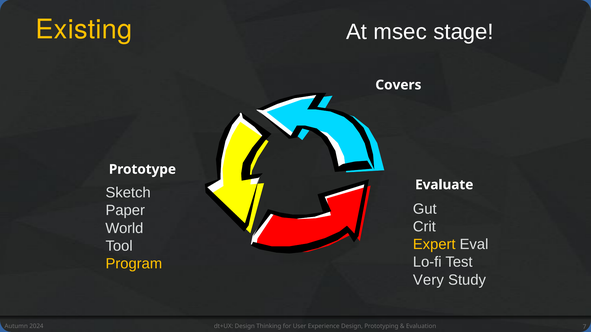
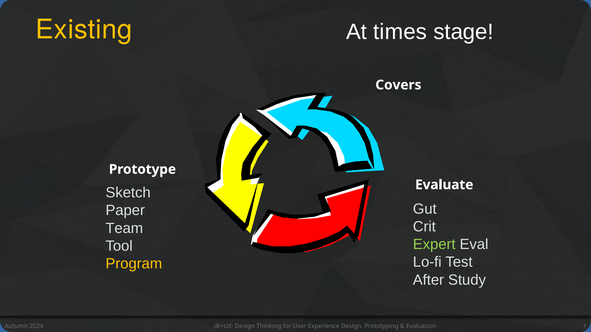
msec: msec -> times
World: World -> Team
Expert colour: yellow -> light green
Very: Very -> After
